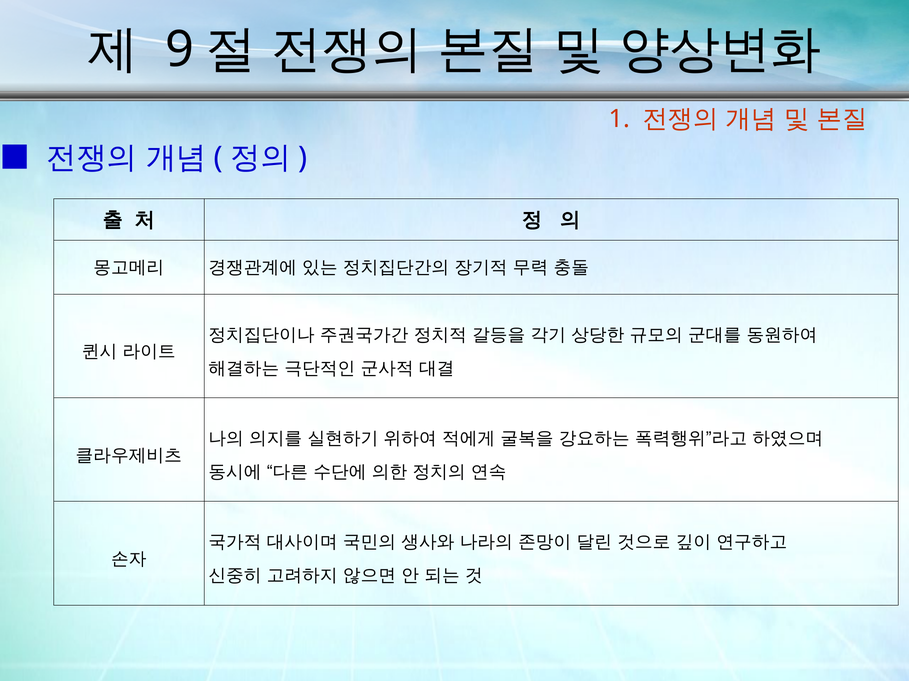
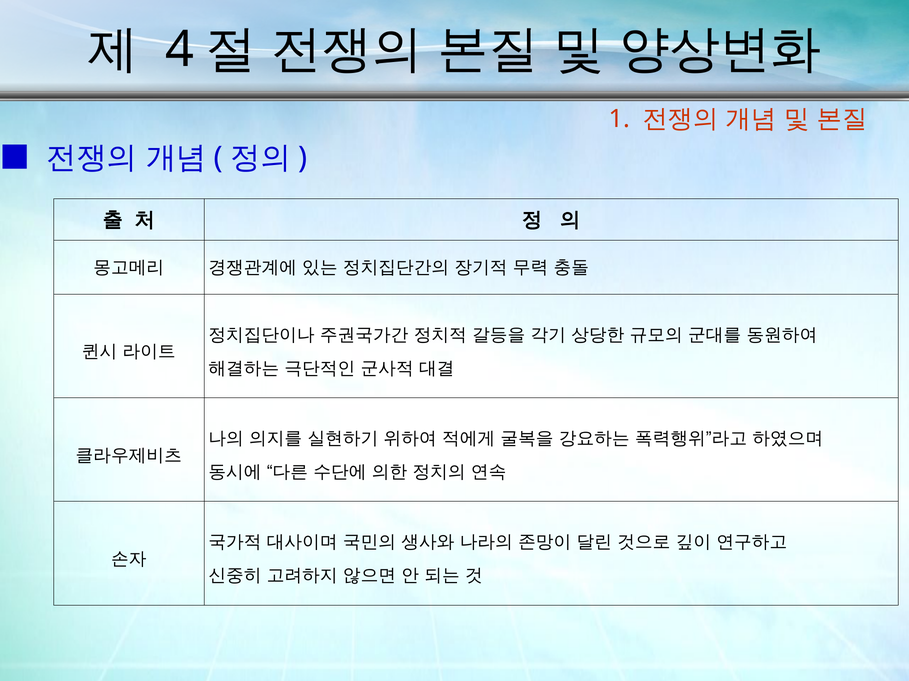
9: 9 -> 4
